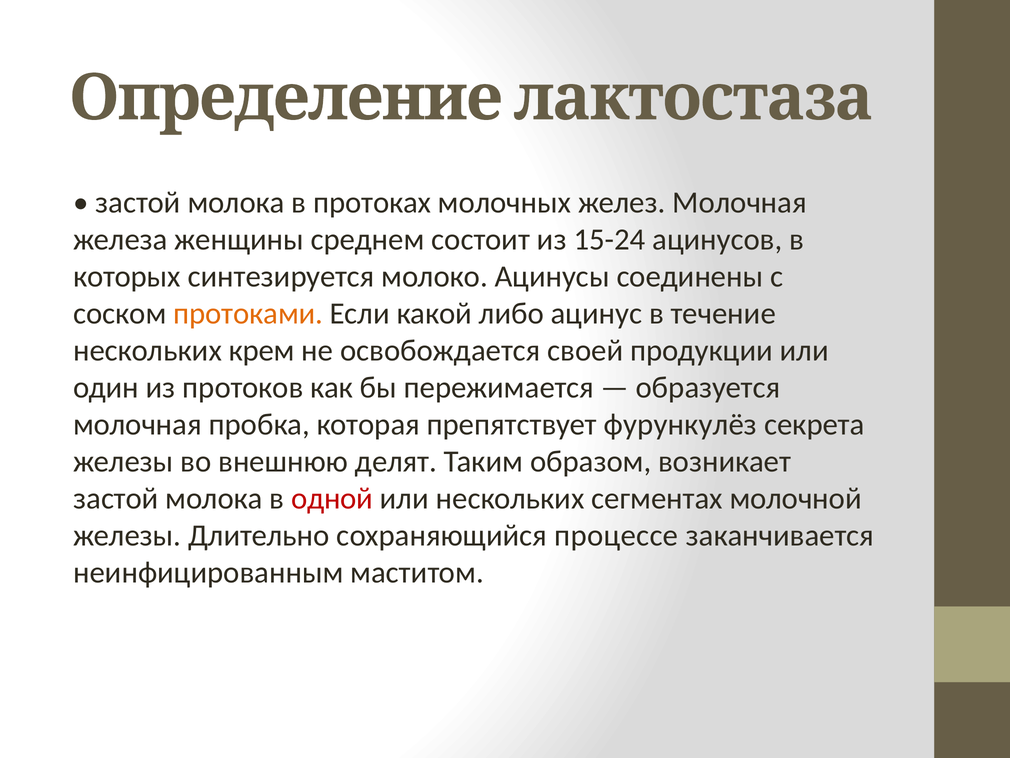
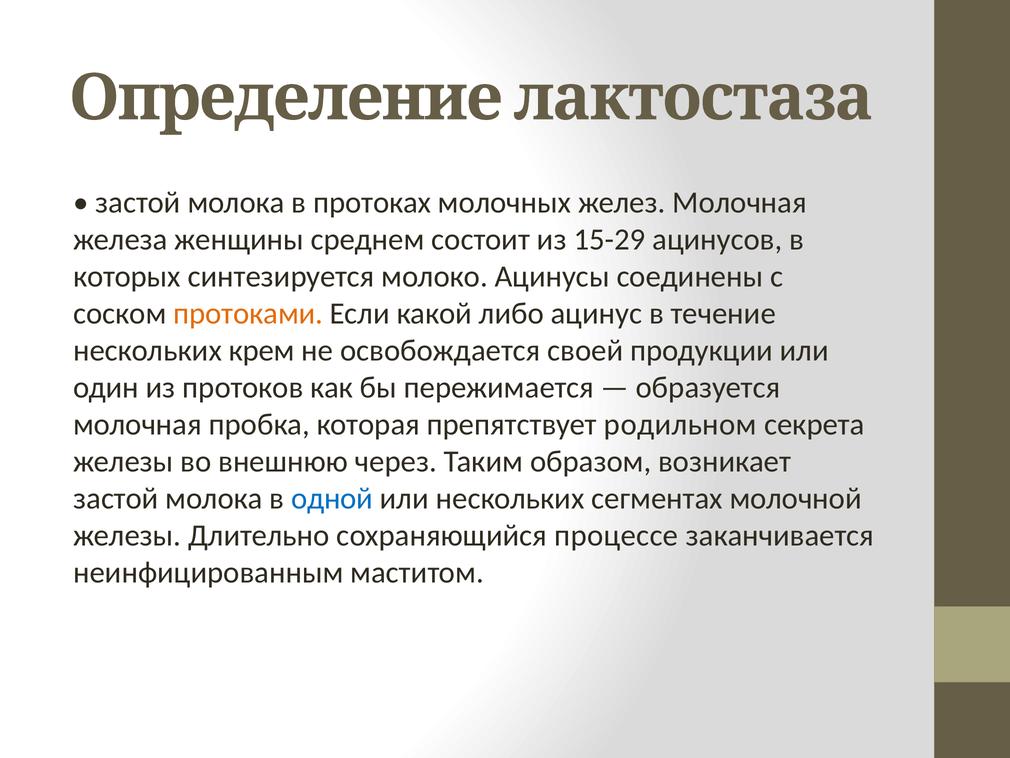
15-24: 15-24 -> 15-29
фурункулёз: фурункулёз -> родильном
делят: делят -> через
одной colour: red -> blue
